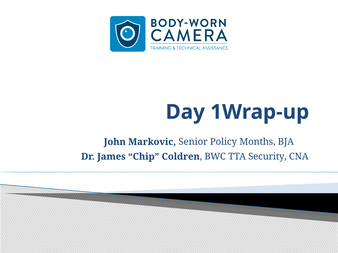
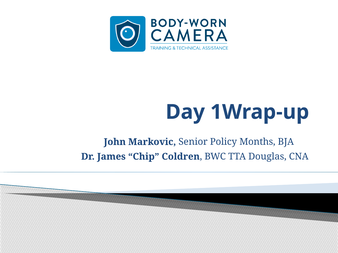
Security: Security -> Douglas
